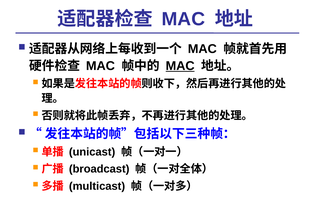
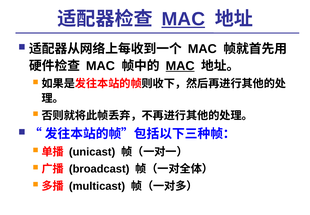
MAC at (183, 19) underline: none -> present
